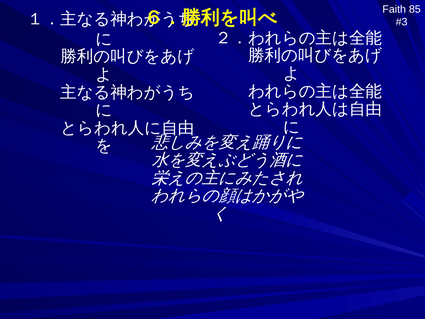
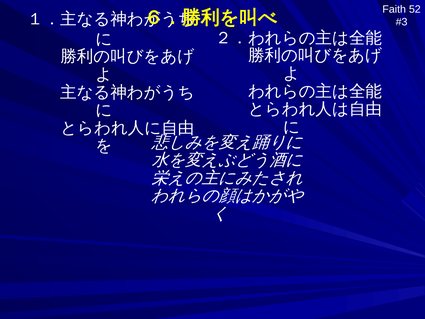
85: 85 -> 52
